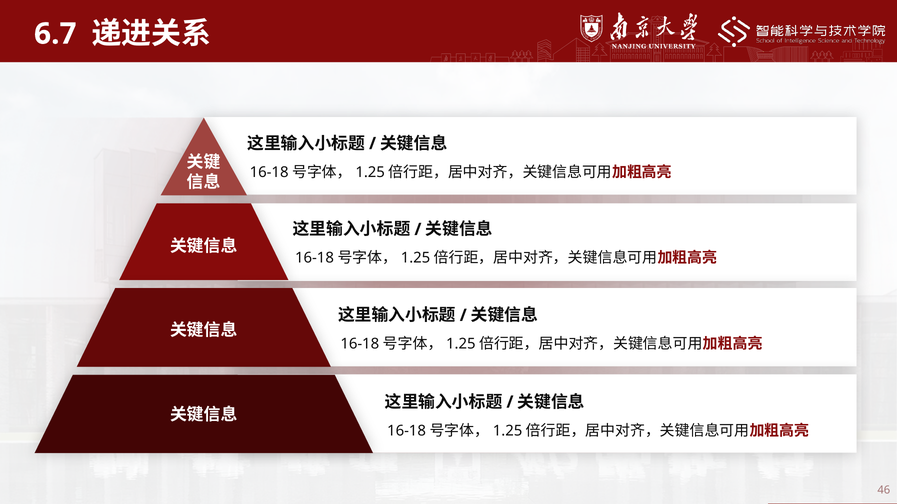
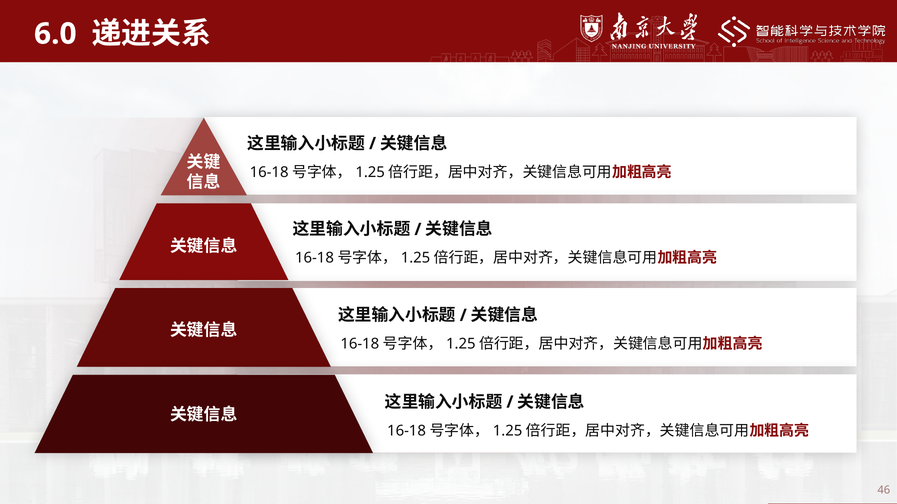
6.7: 6.7 -> 6.0
